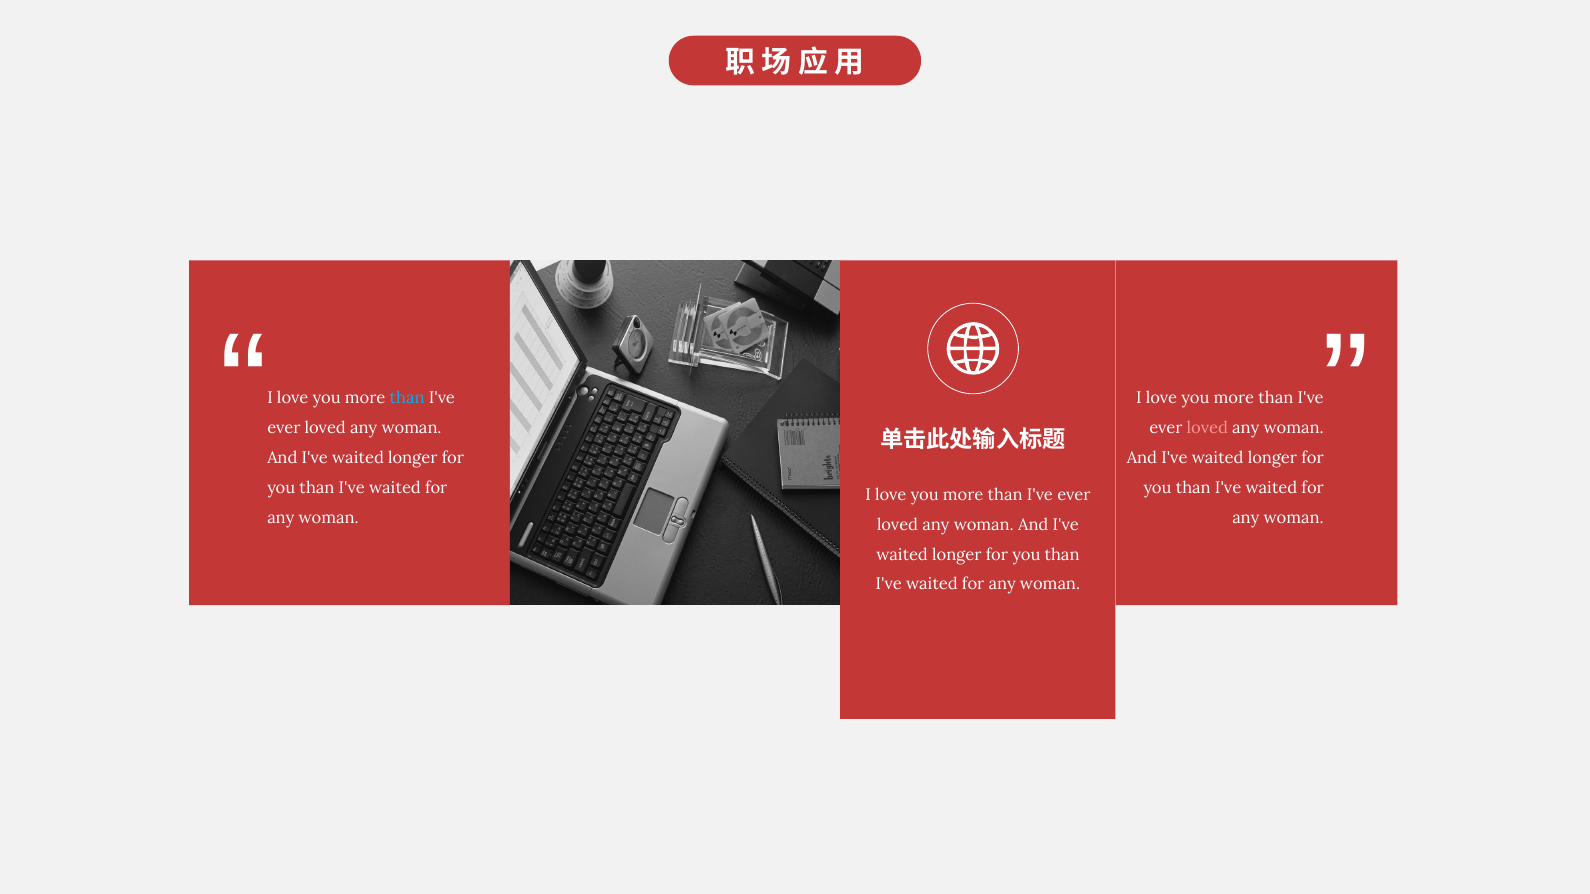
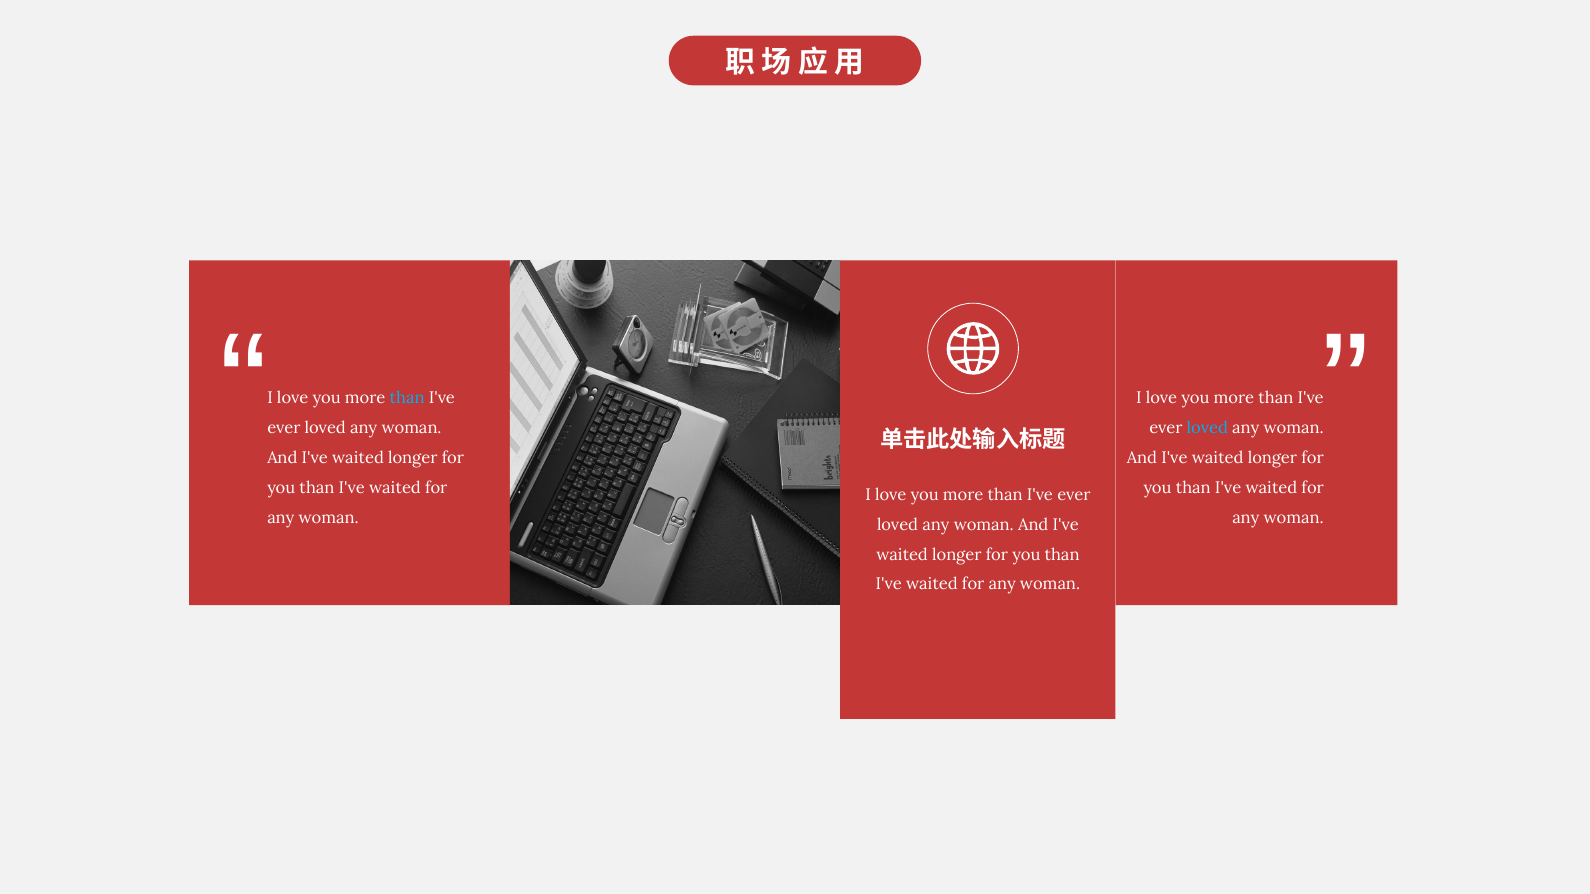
loved at (1207, 428) colour: pink -> light blue
